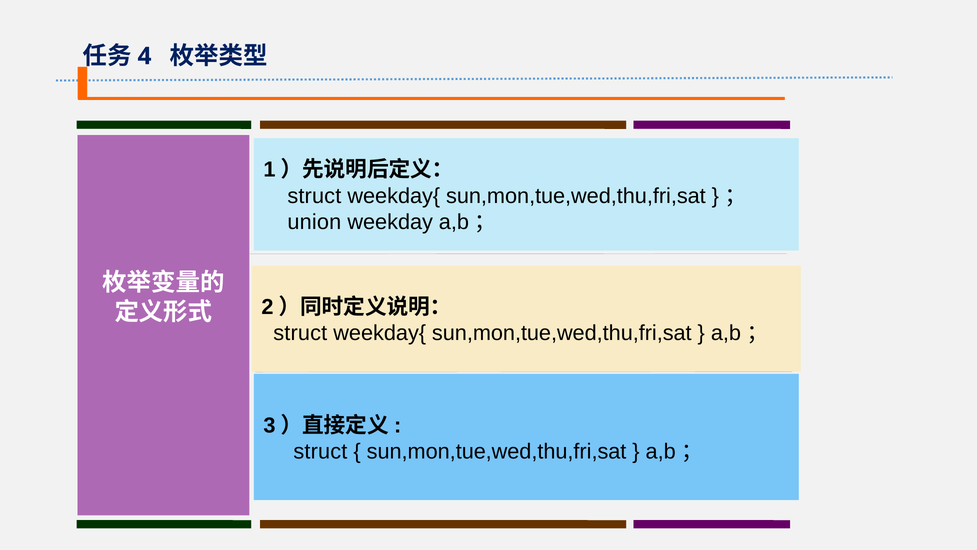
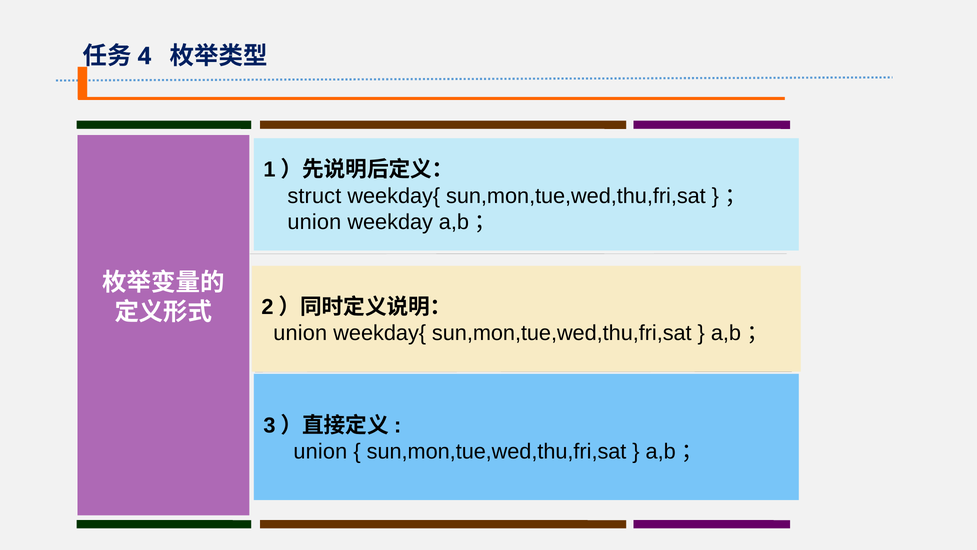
struct at (300, 333): struct -> union
struct at (320, 451): struct -> union
